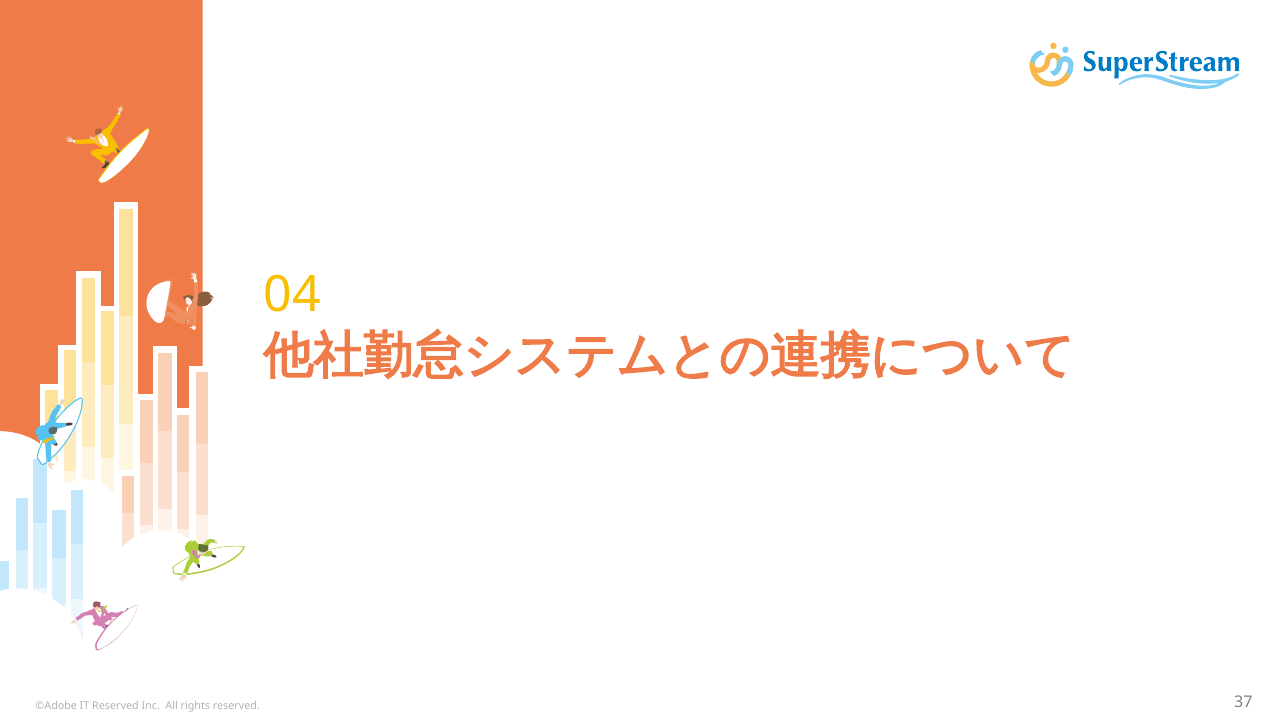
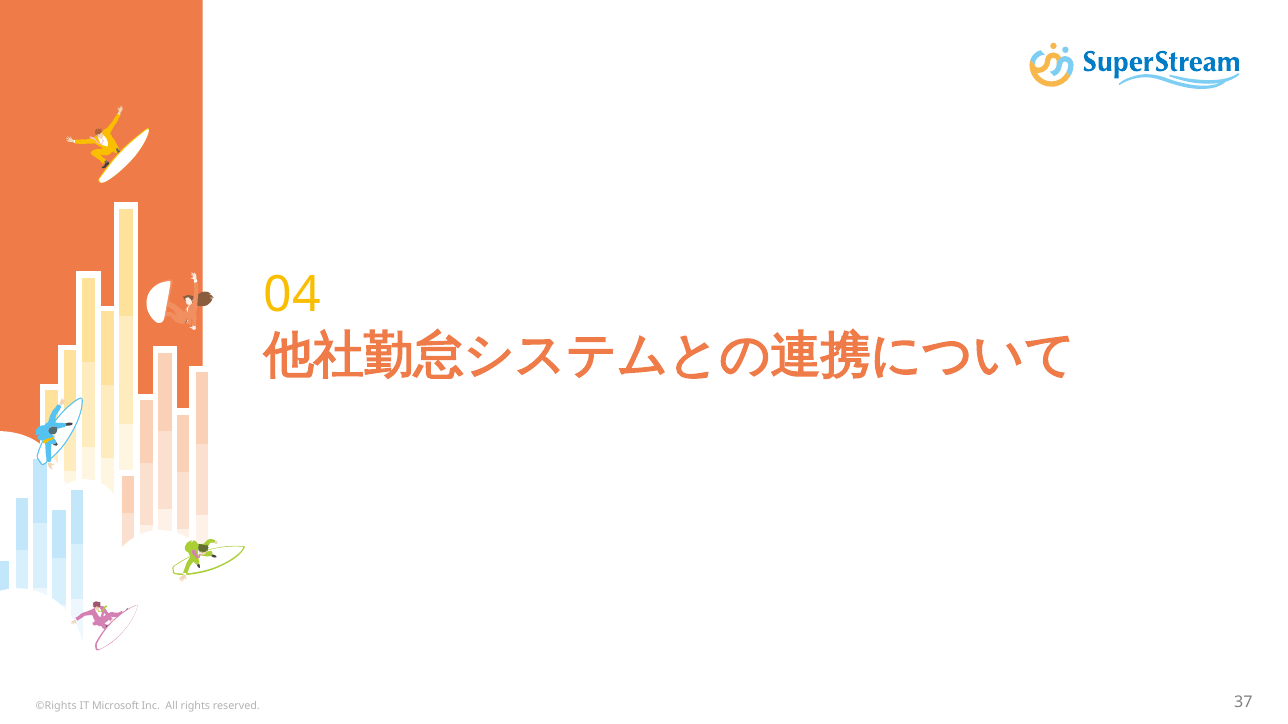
©Adobe: ©Adobe -> ©Rights
IT Reserved: Reserved -> Microsoft
